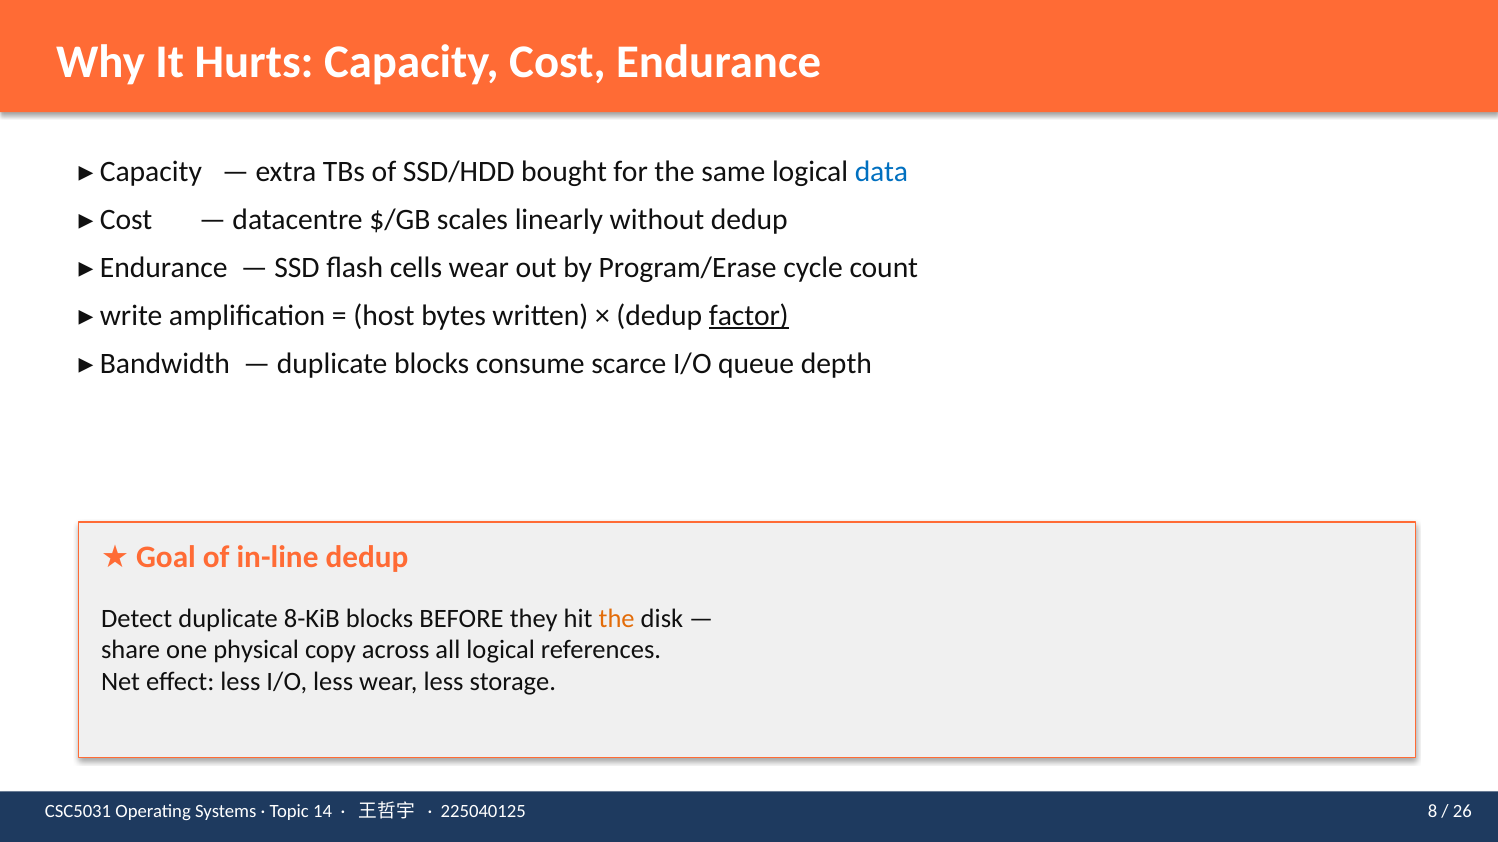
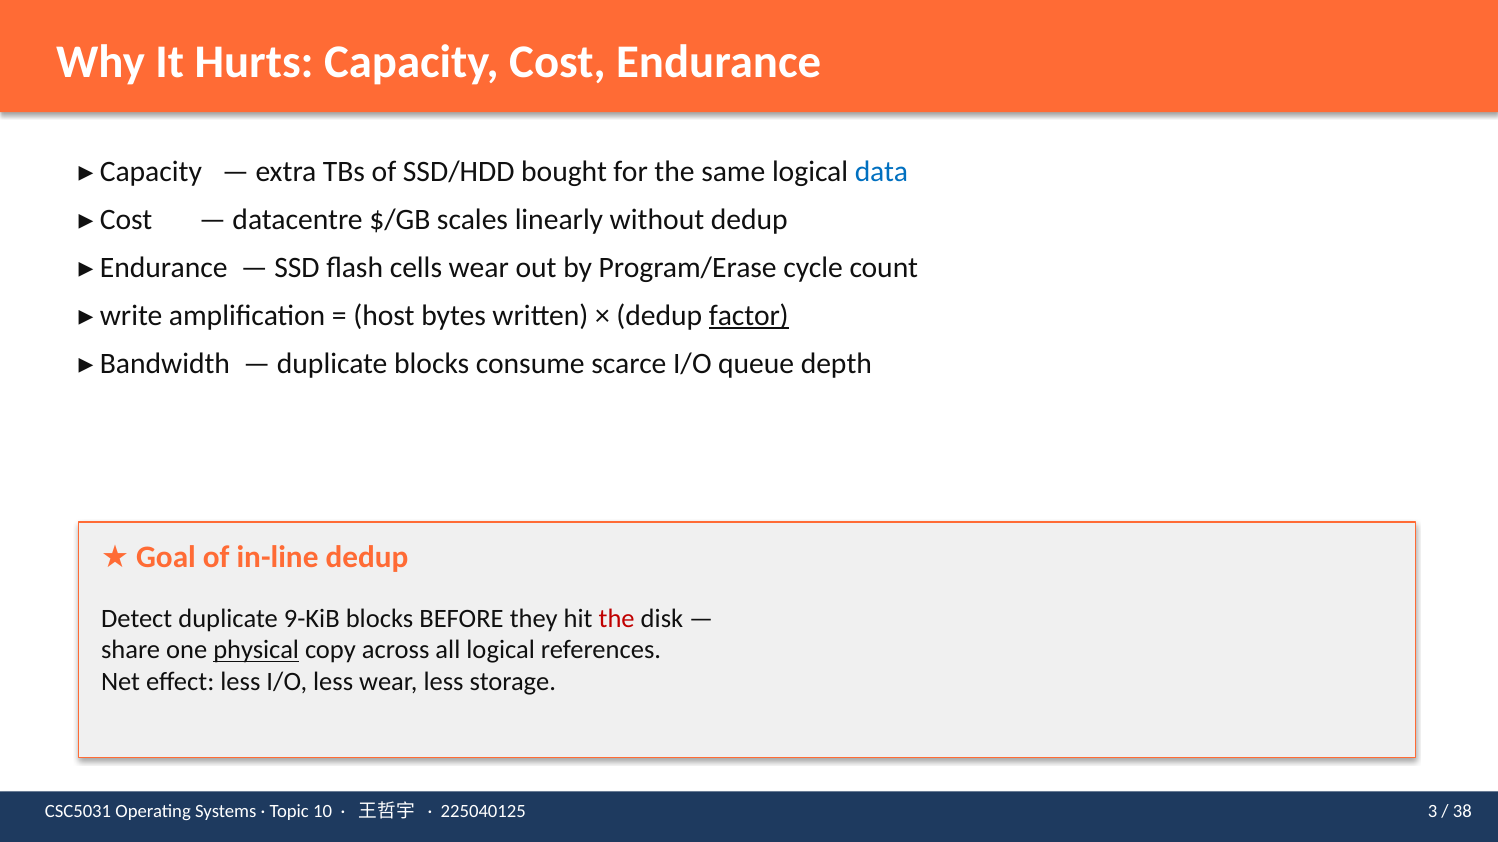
8-KiB: 8-KiB -> 9-KiB
the at (617, 619) colour: orange -> red
physical underline: none -> present
14: 14 -> 10
8: 8 -> 3
26: 26 -> 38
